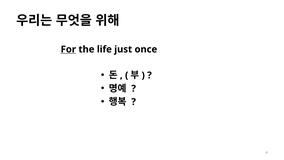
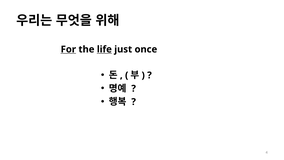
life underline: none -> present
